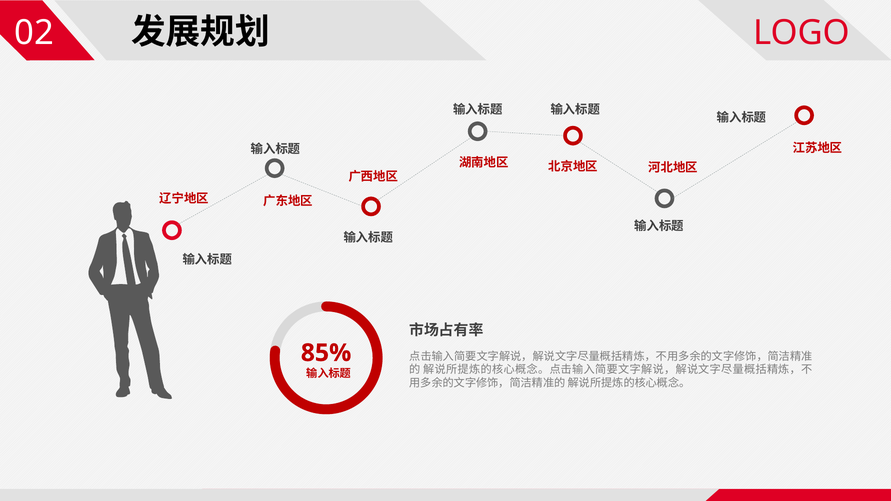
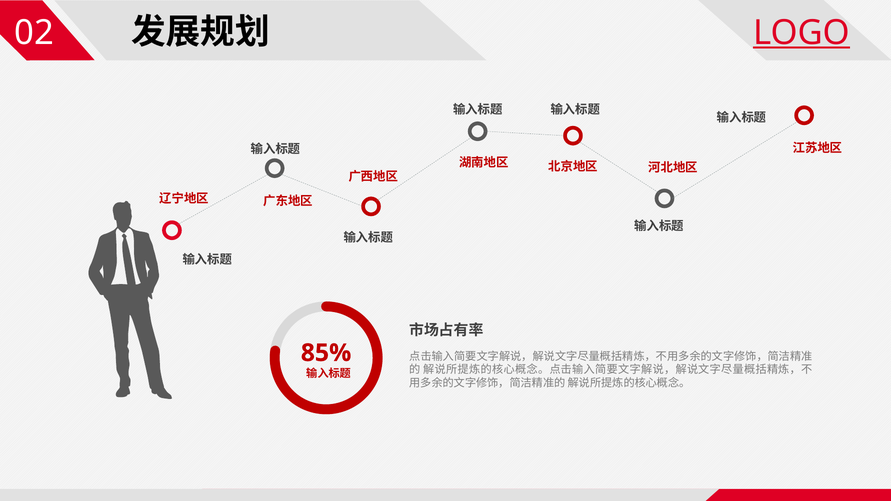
LOGO underline: none -> present
